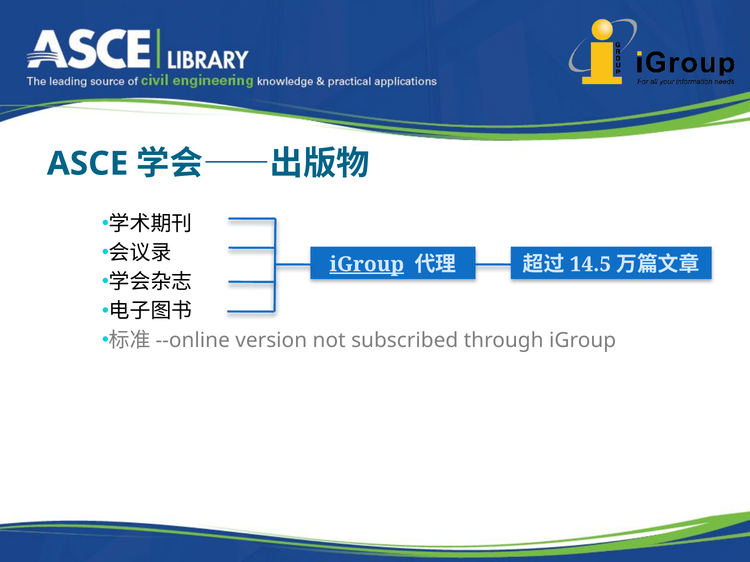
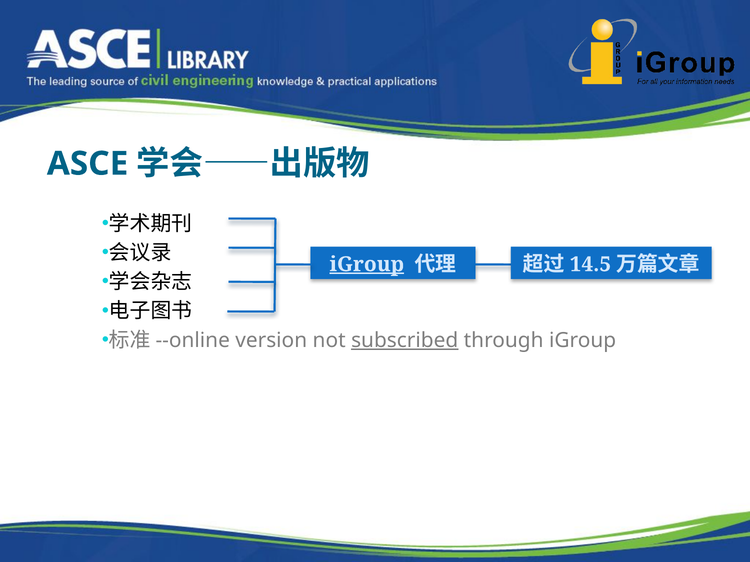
subscribed underline: none -> present
